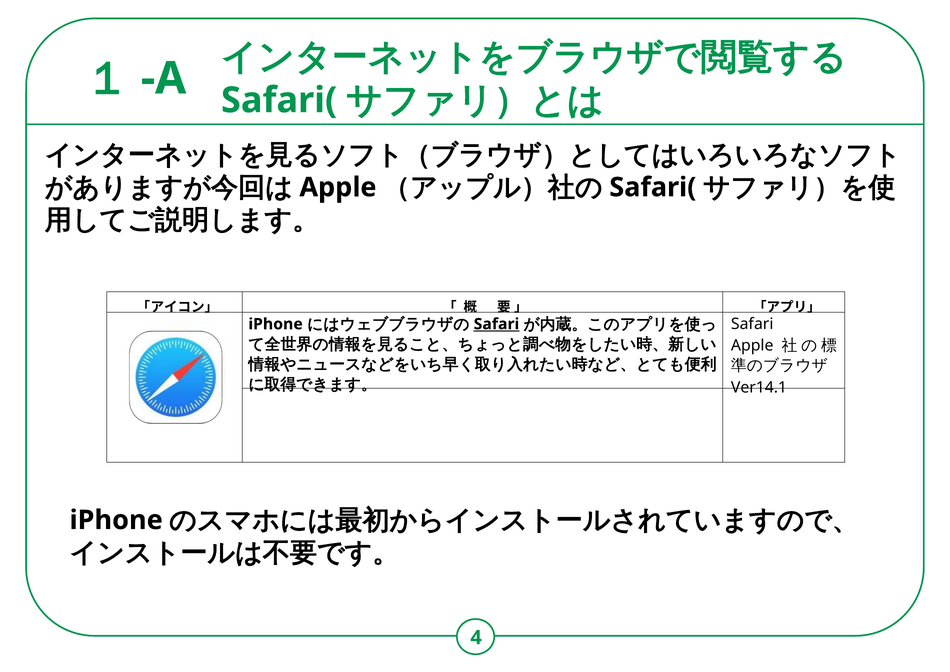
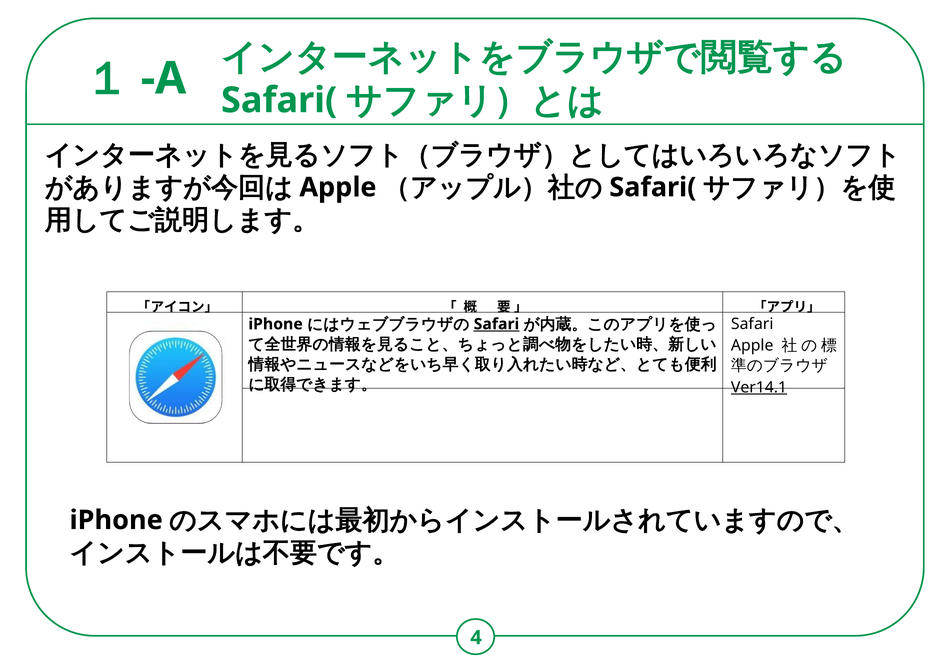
Ver14.1 underline: none -> present
